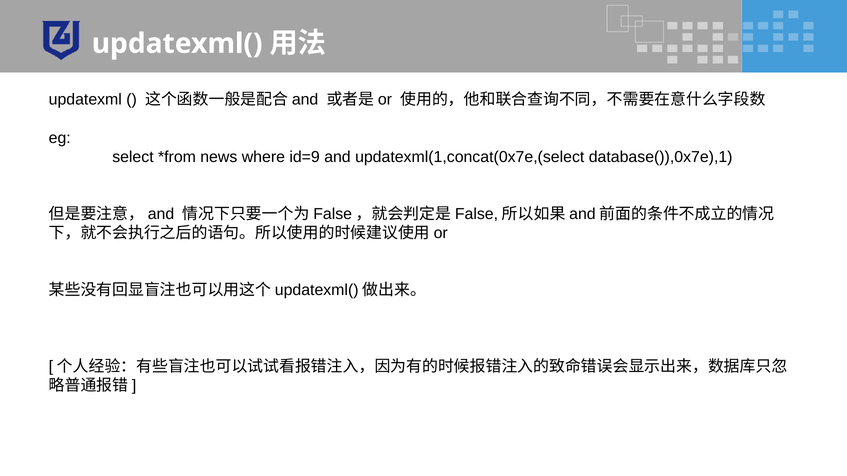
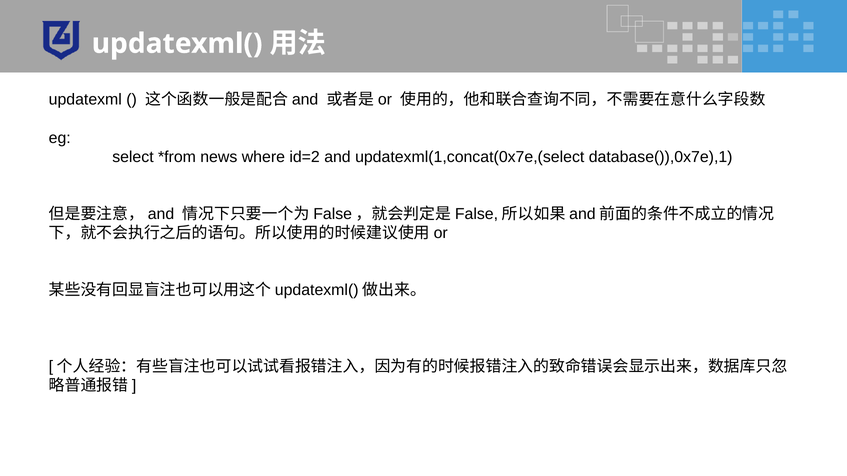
id=9: id=9 -> id=2
